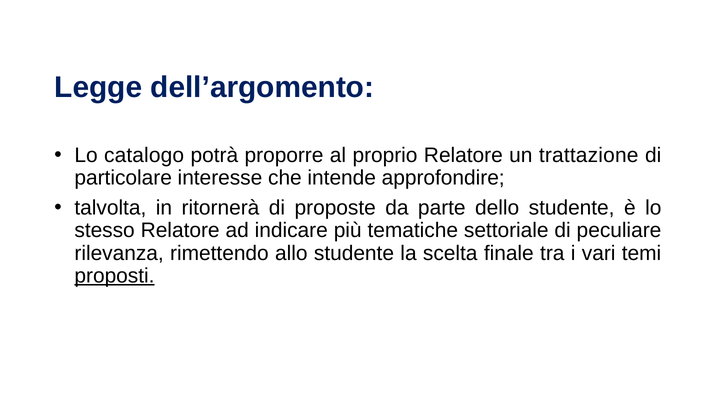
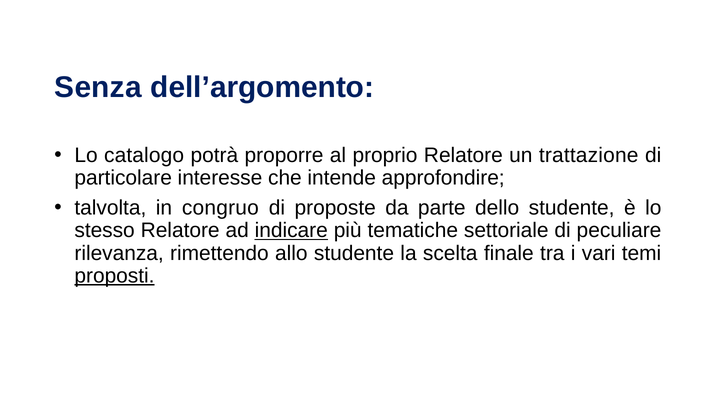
Legge: Legge -> Senza
ritornerà: ritornerà -> congruo
indicare underline: none -> present
